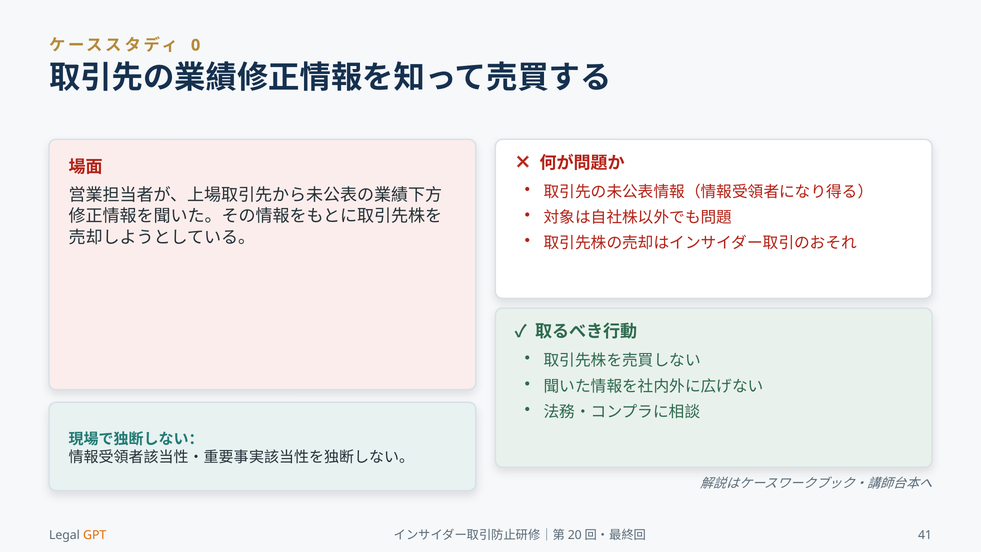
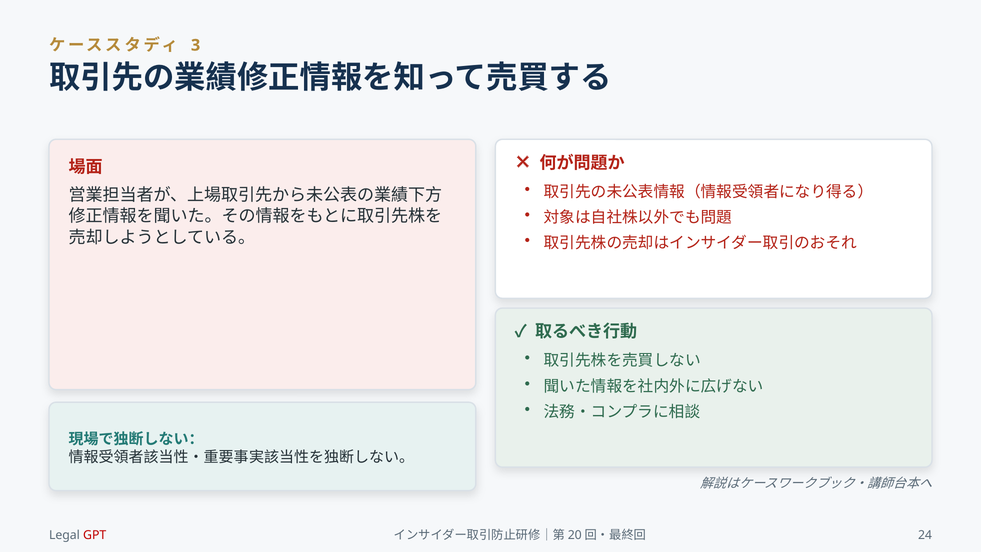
0: 0 -> 3
GPT colour: orange -> red
41: 41 -> 24
